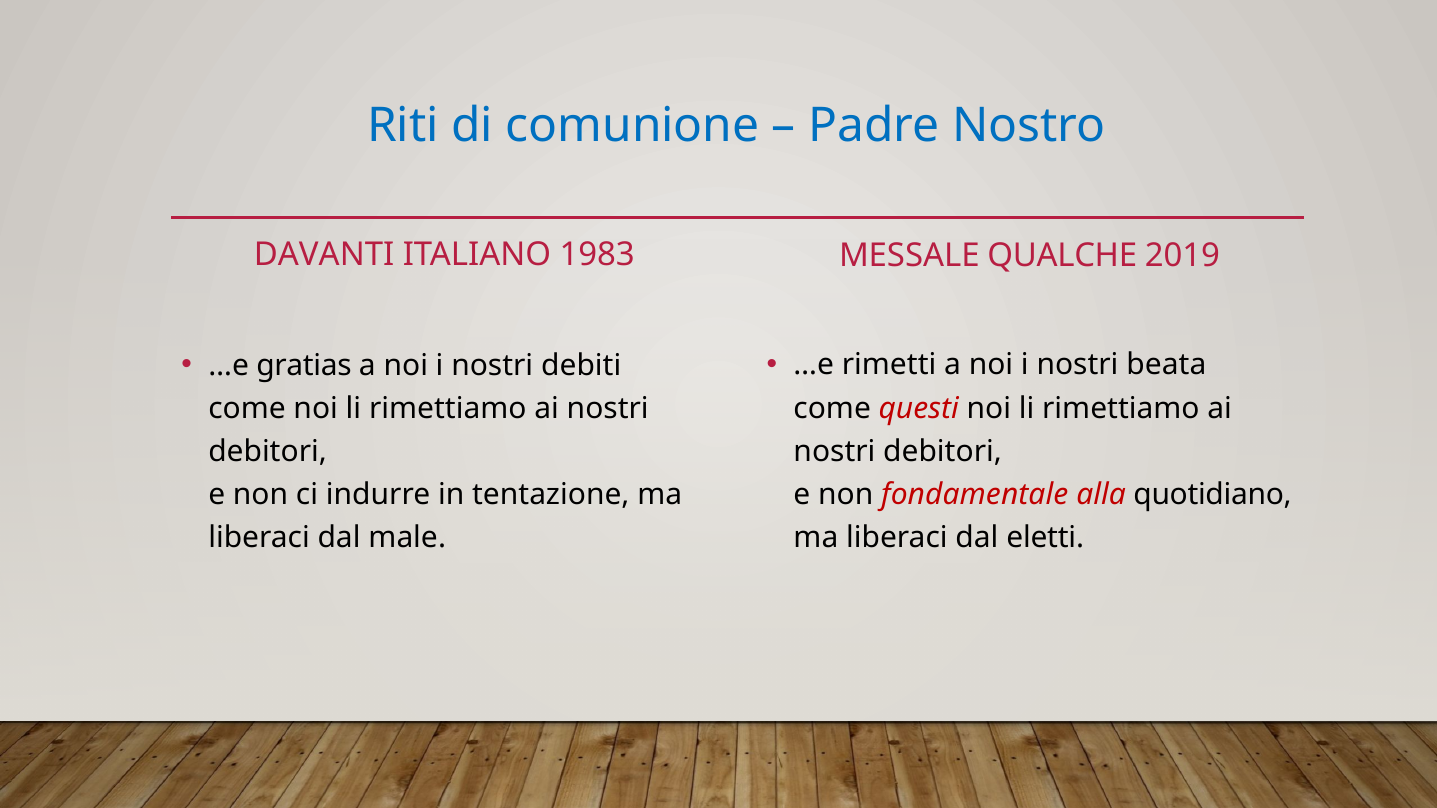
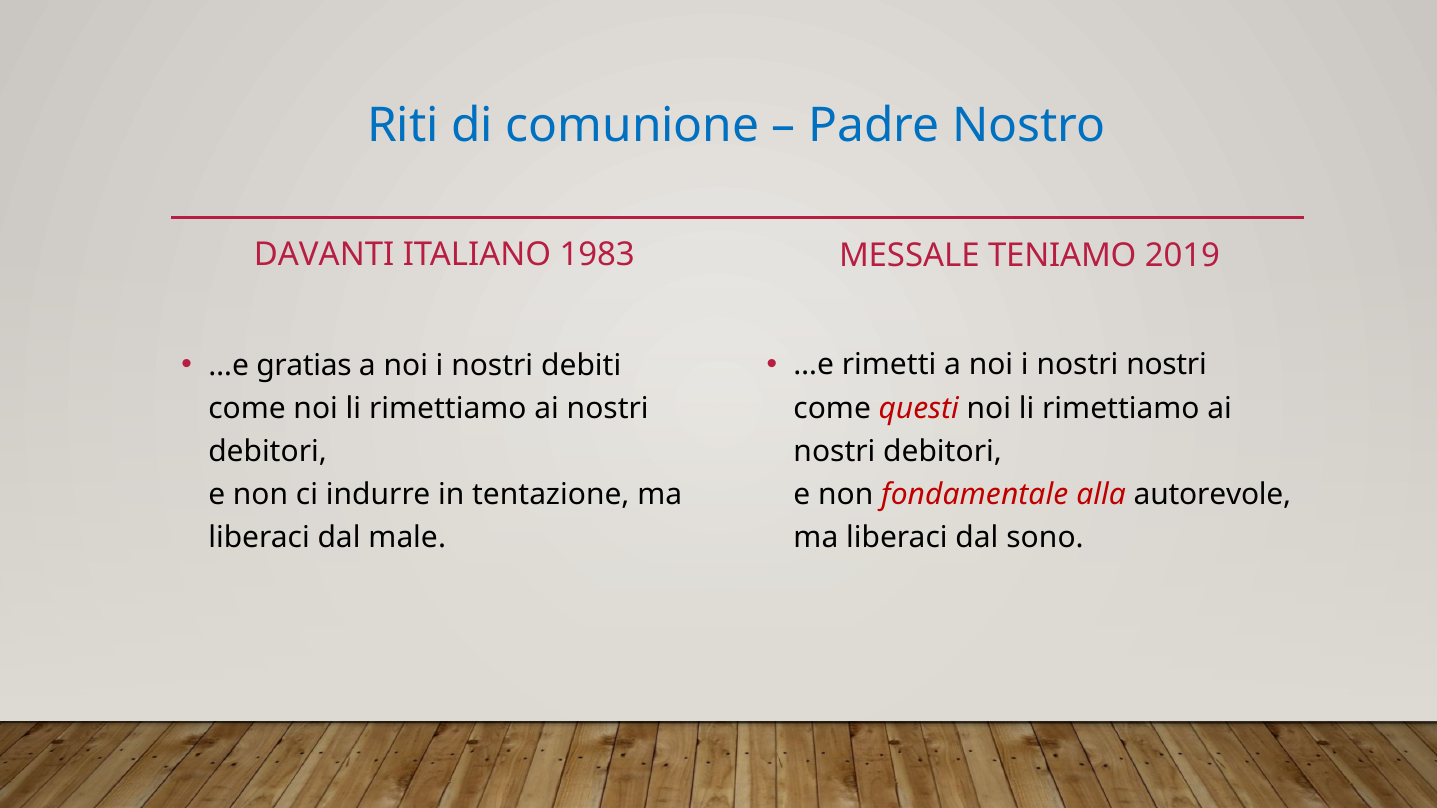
QUALCHE: QUALCHE -> TENIAMO
nostri beata: beata -> nostri
quotidiano: quotidiano -> autorevole
eletti: eletti -> sono
